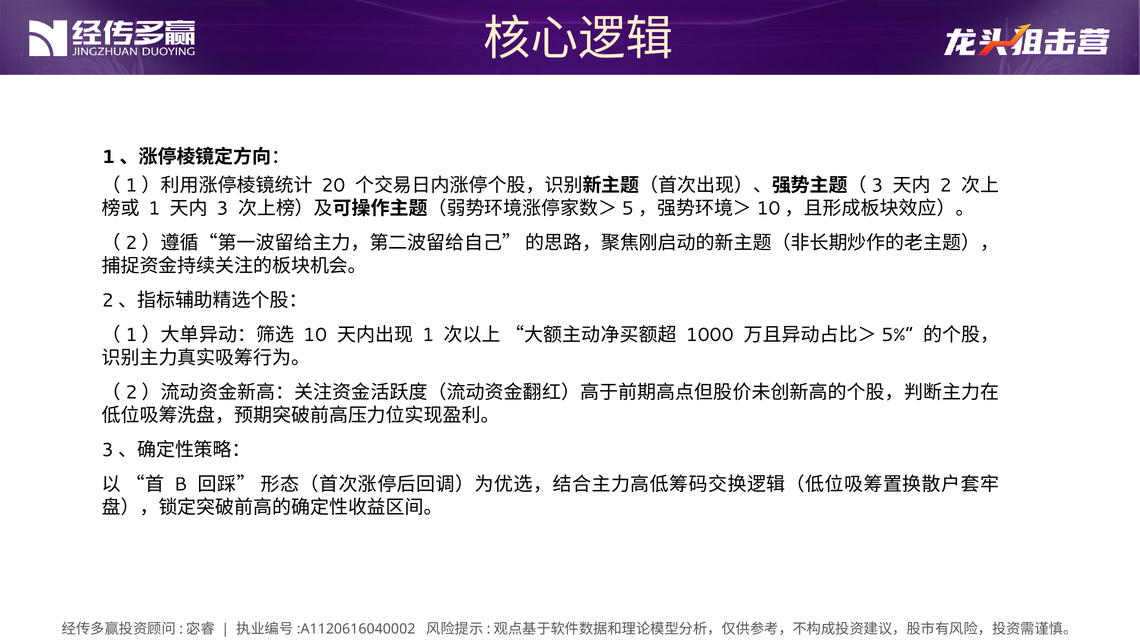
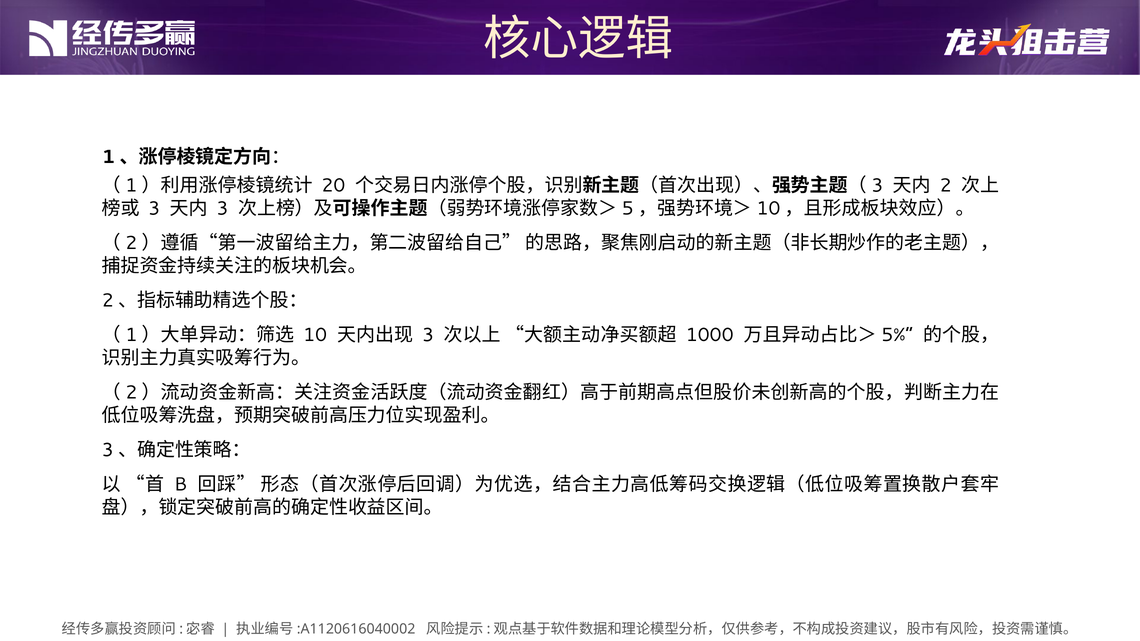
1 at (154, 208): 1 -> 3
1 at (428, 335): 1 -> 3
